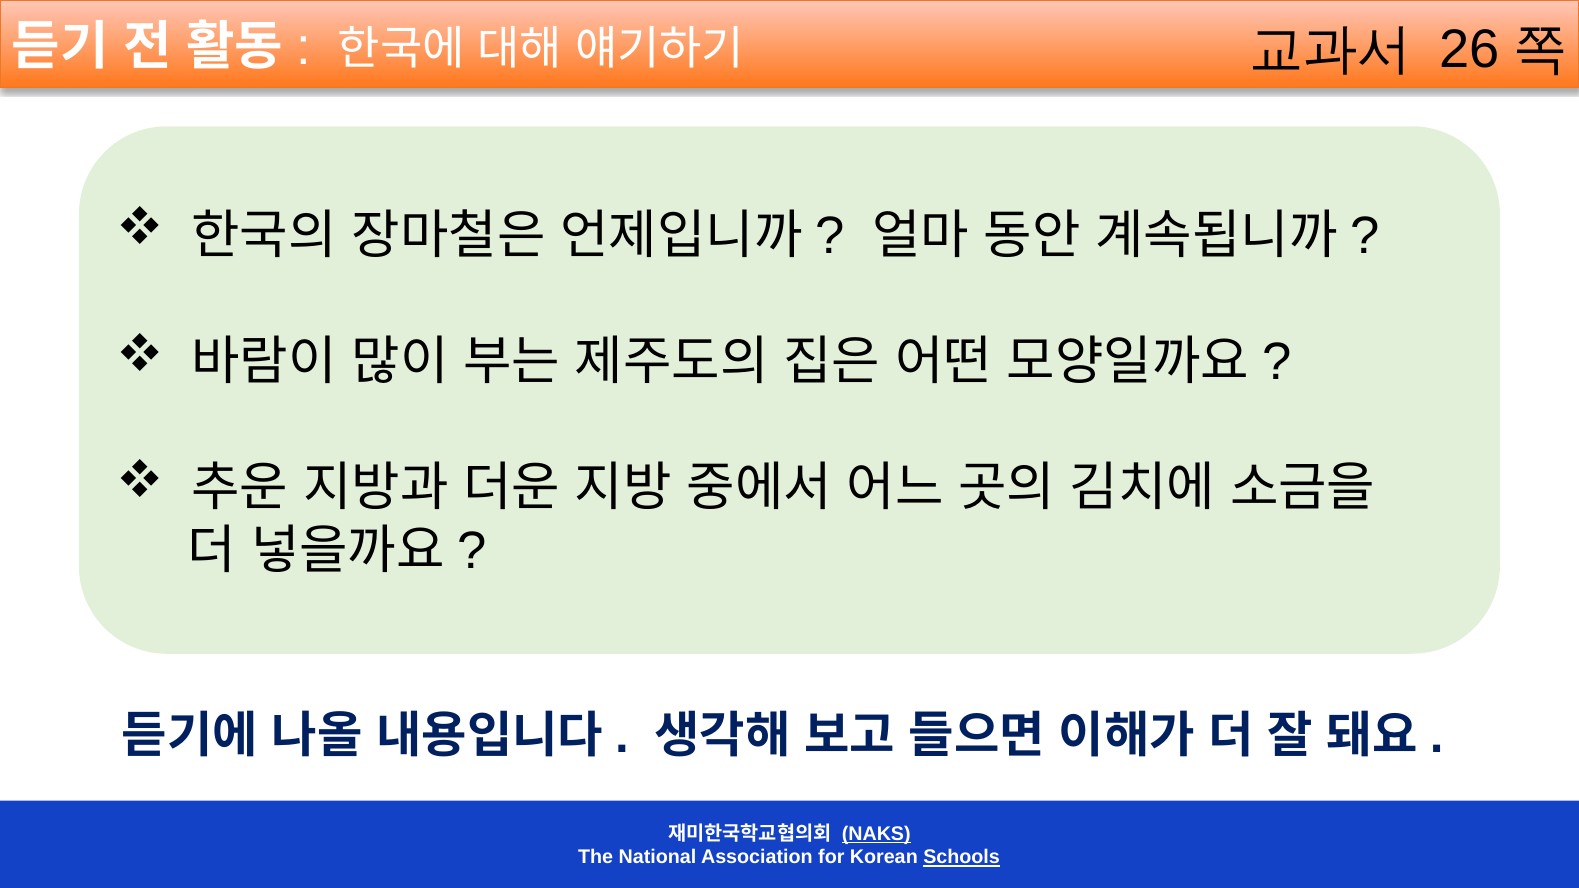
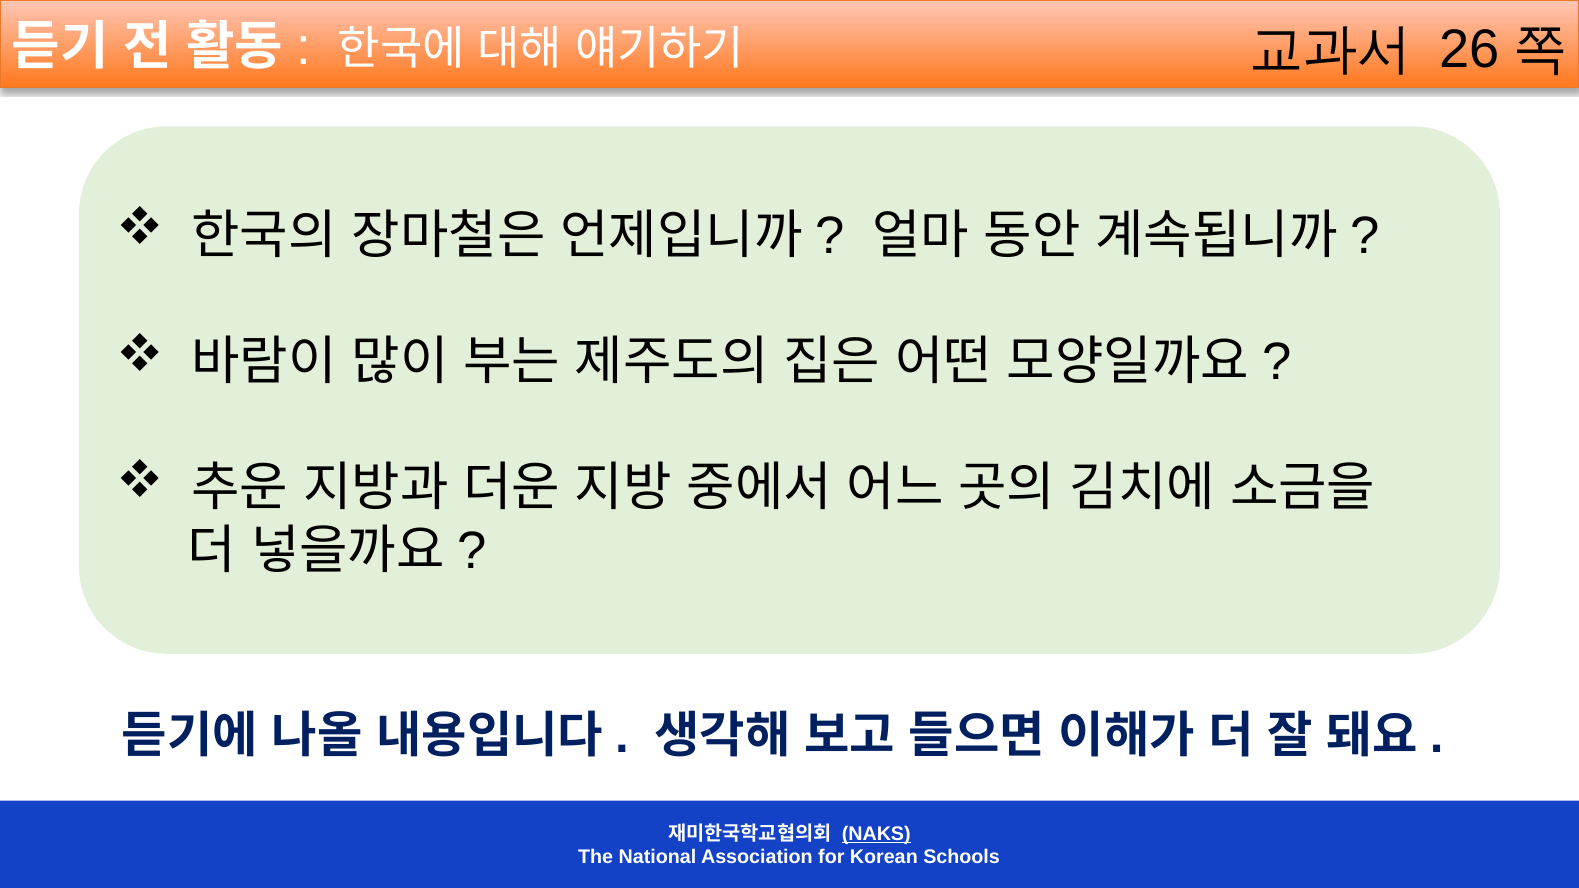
Schools underline: present -> none
